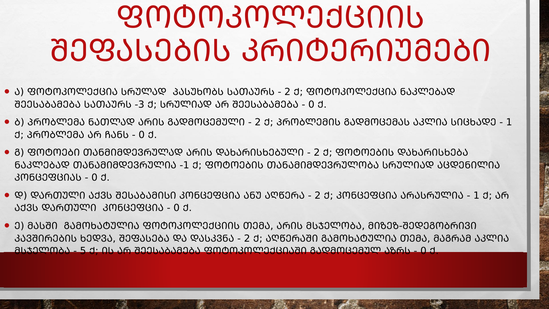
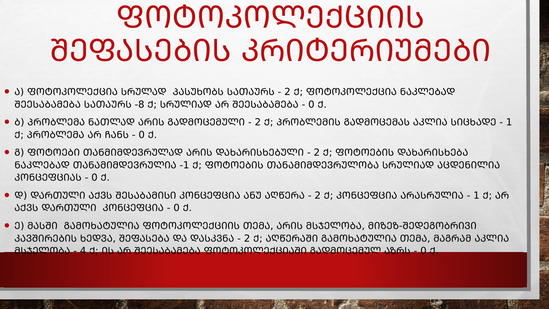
-3: -3 -> -8
5: 5 -> 4
